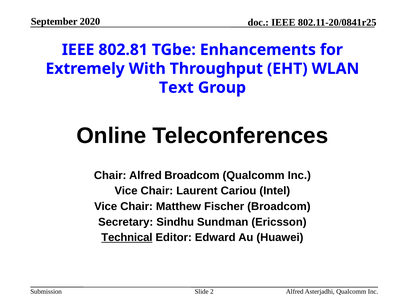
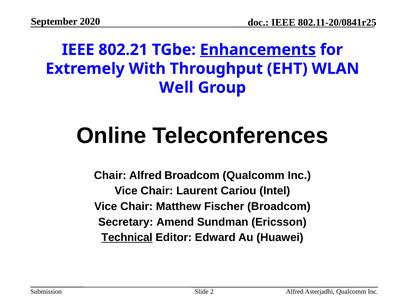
802.81: 802.81 -> 802.21
Enhancements underline: none -> present
Text: Text -> Well
Sindhu: Sindhu -> Amend
